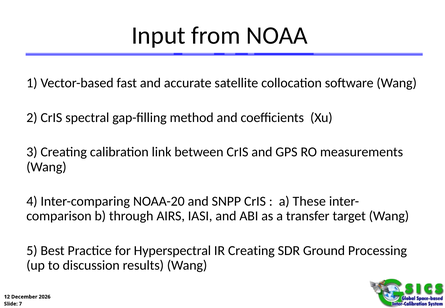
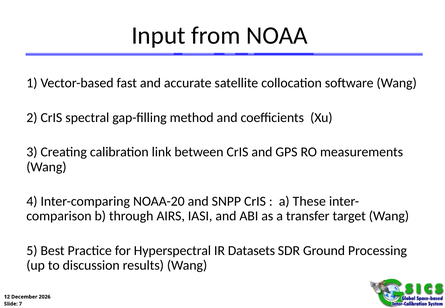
IR Creating: Creating -> Datasets
